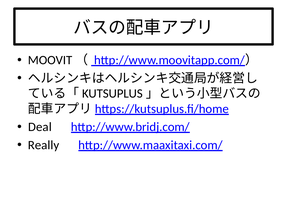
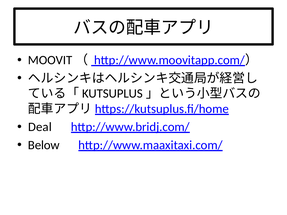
Really: Really -> Below
